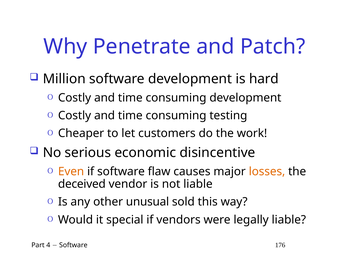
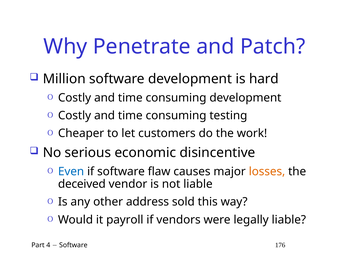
Even colour: orange -> blue
unusual: unusual -> address
special: special -> payroll
